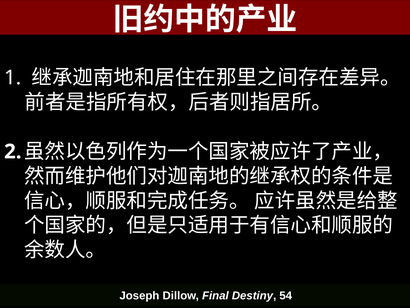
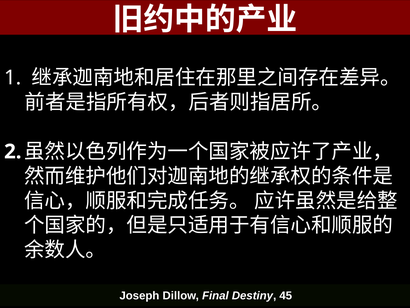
54: 54 -> 45
